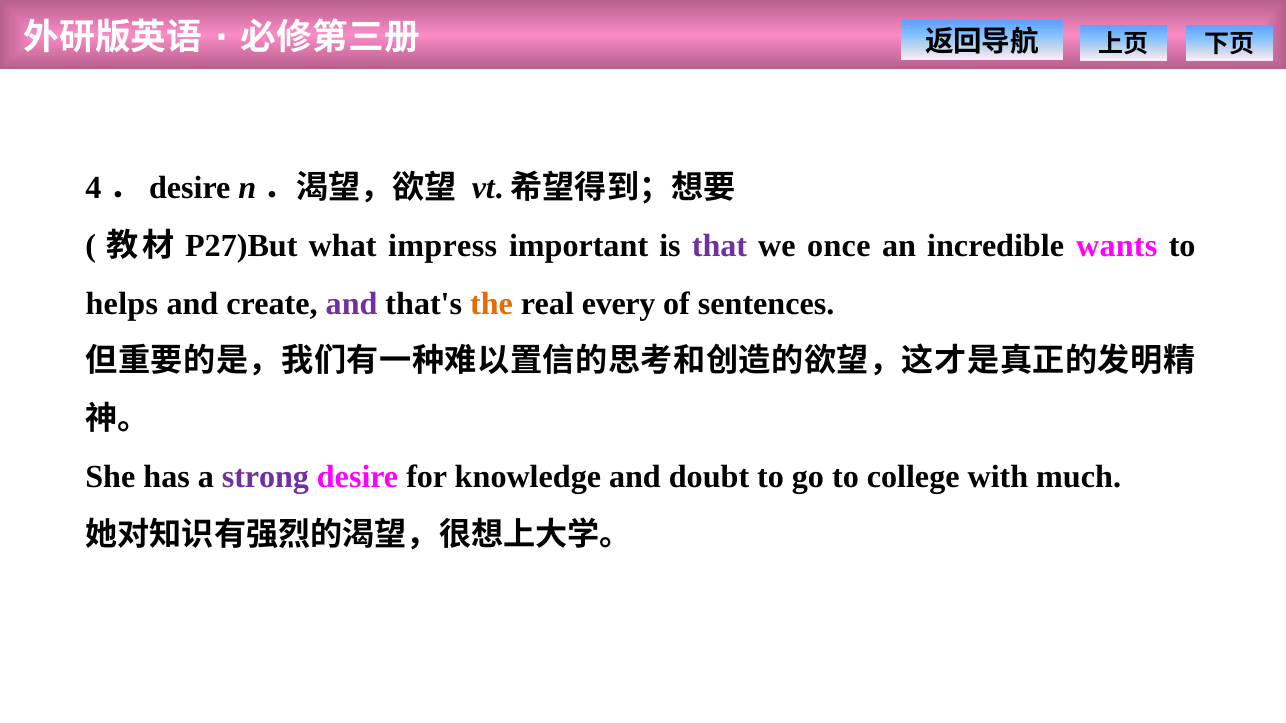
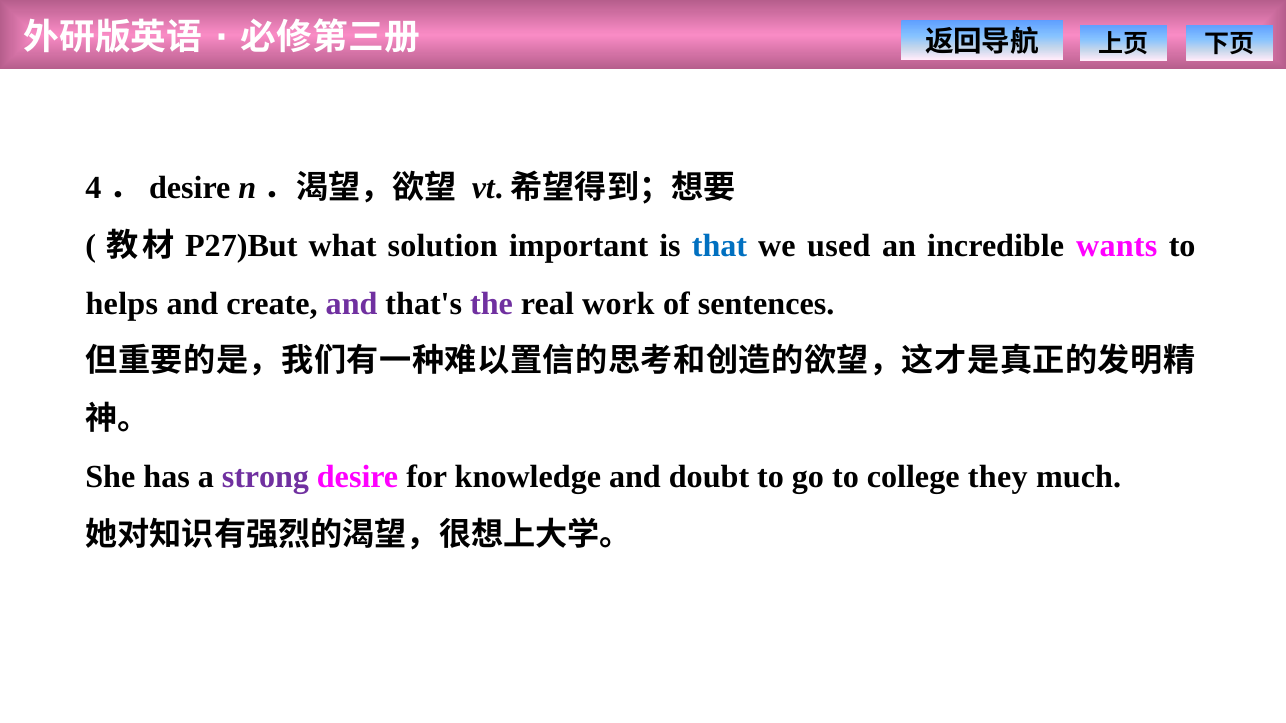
impress: impress -> solution
that colour: purple -> blue
once: once -> used
the colour: orange -> purple
every: every -> work
with: with -> they
